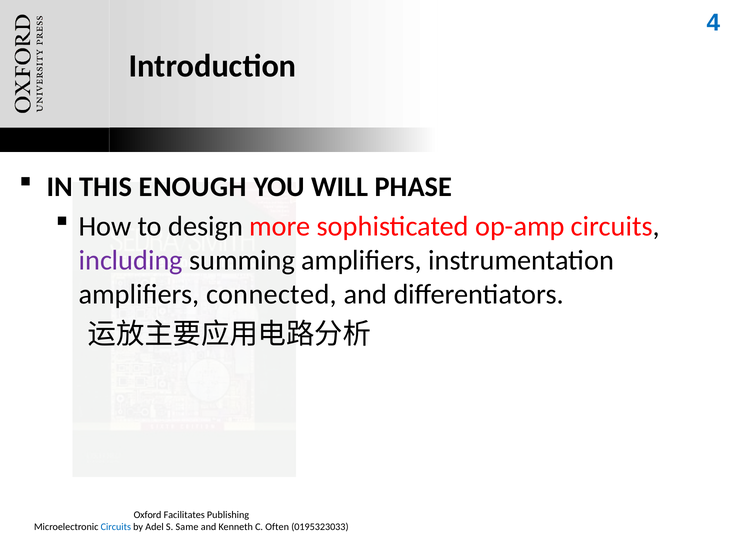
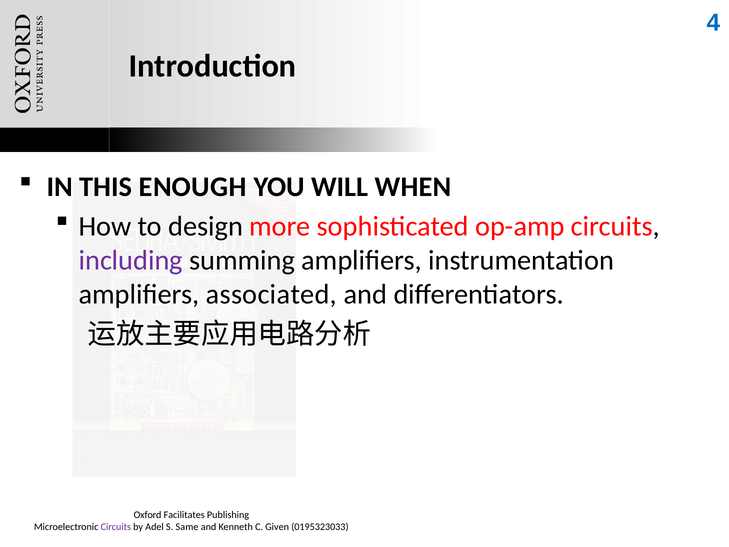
PHASE: PHASE -> WHEN
connected: connected -> associated
Circuits at (116, 527) colour: blue -> purple
Often: Often -> Given
